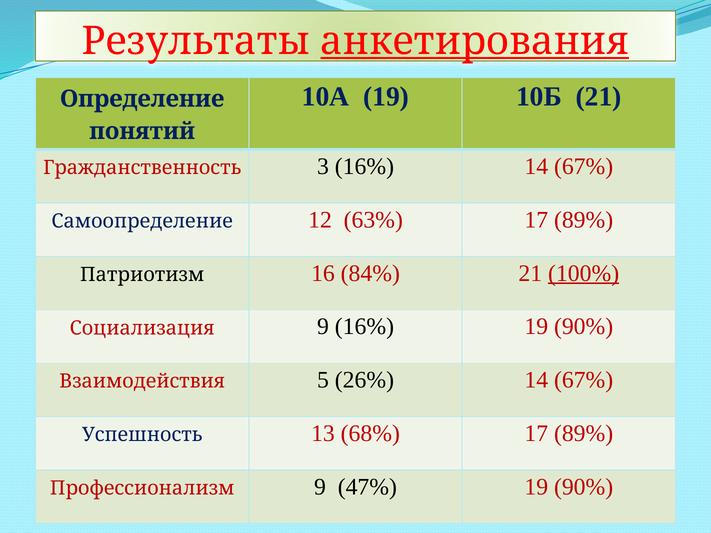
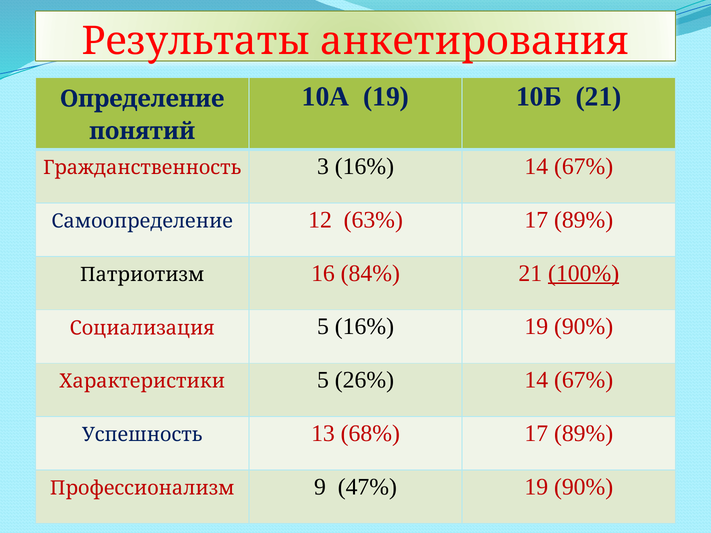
анкетирования underline: present -> none
Социализация 9: 9 -> 5
Взаимодействия: Взаимодействия -> Характеристики
